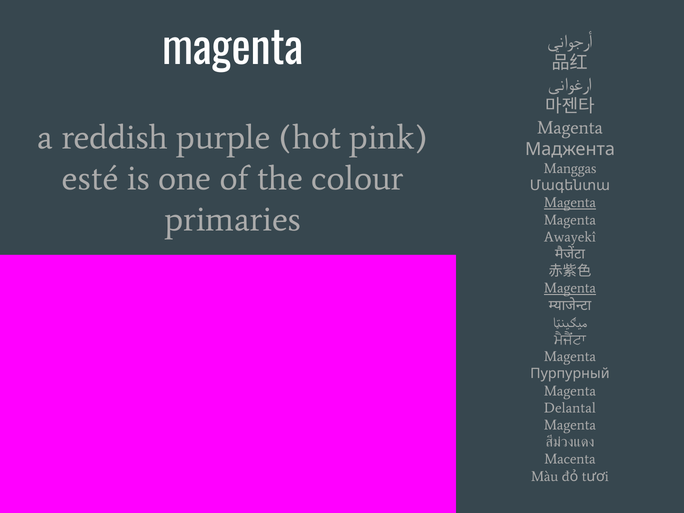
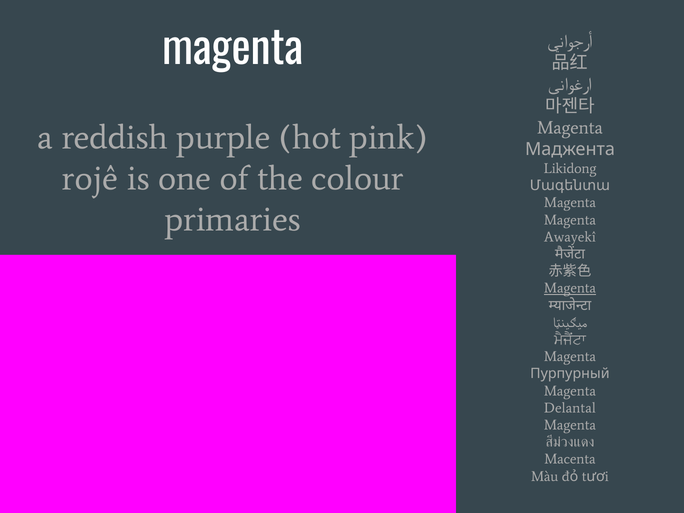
Manggas: Manggas -> Likidong
esté: esté -> rojê
Magenta at (570, 203) underline: present -> none
